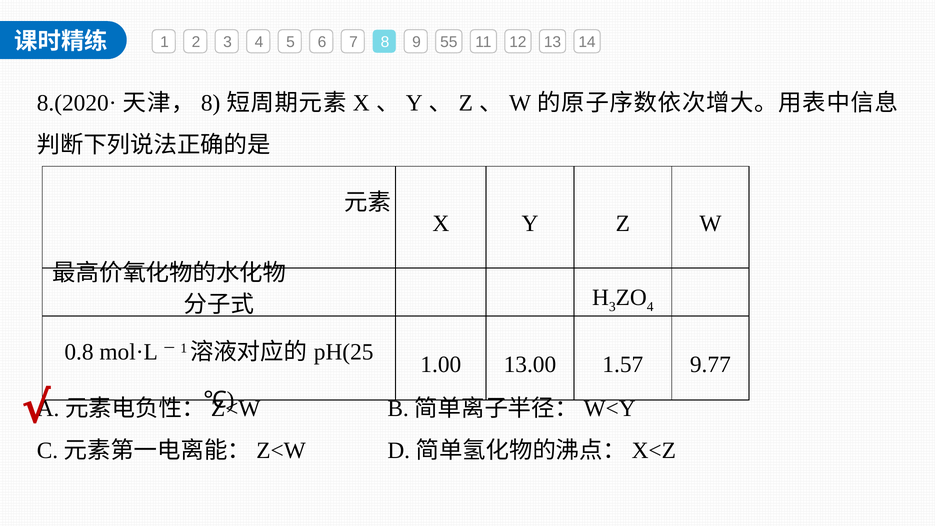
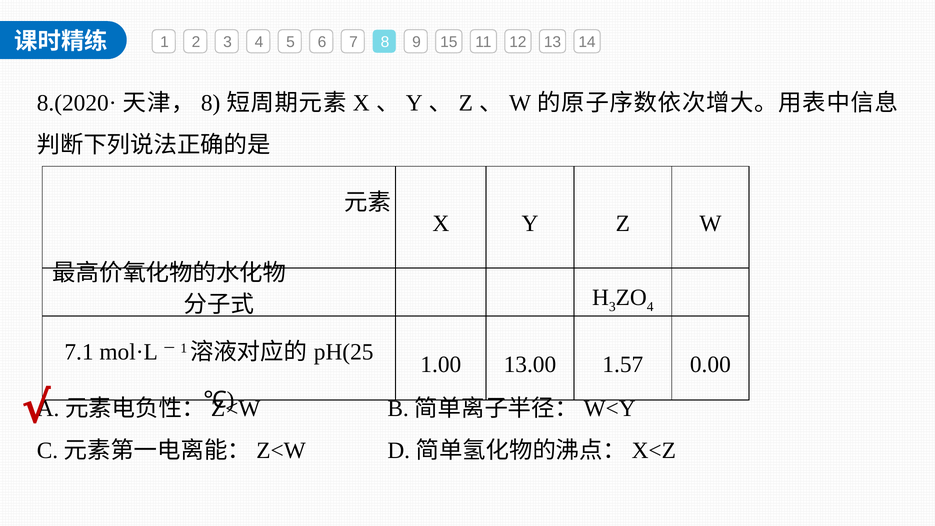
55: 55 -> 15
0.8: 0.8 -> 7.1
9.77: 9.77 -> 0.00
